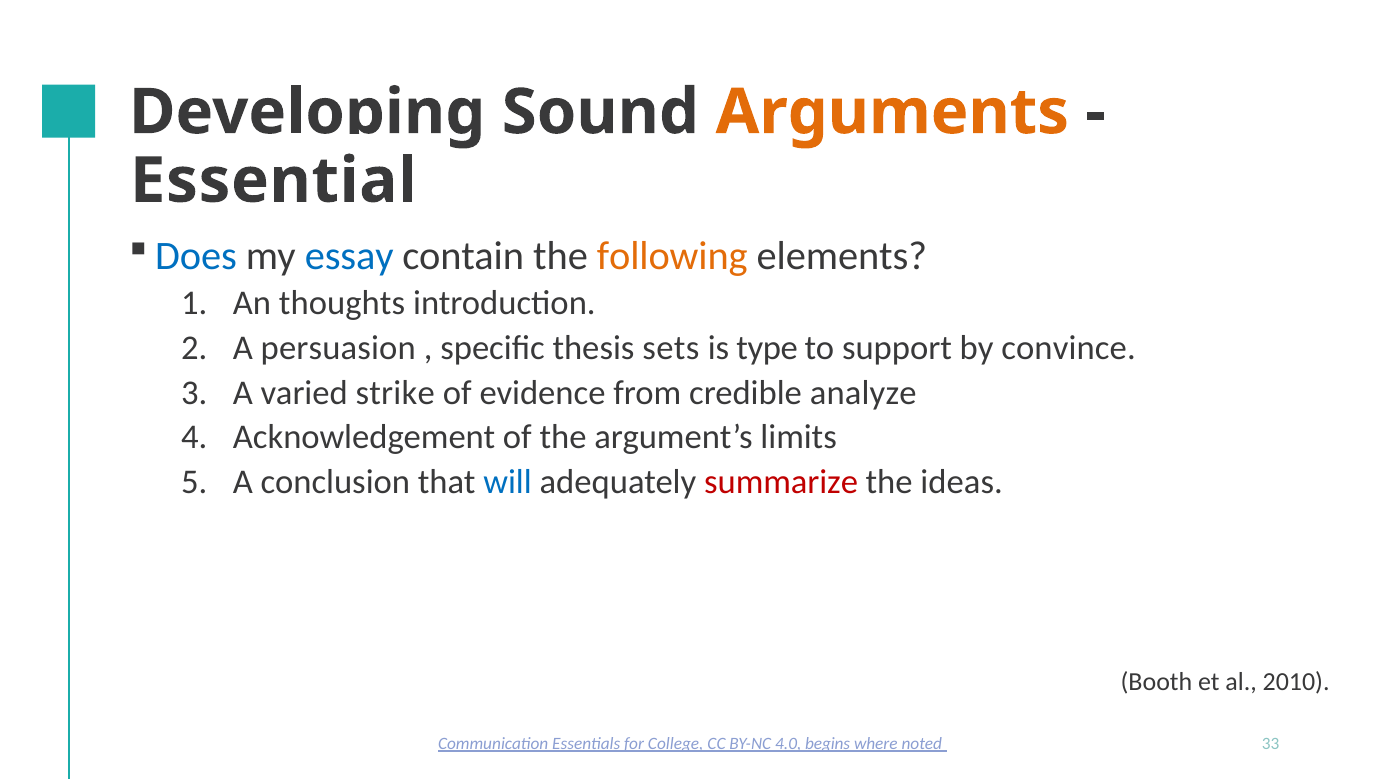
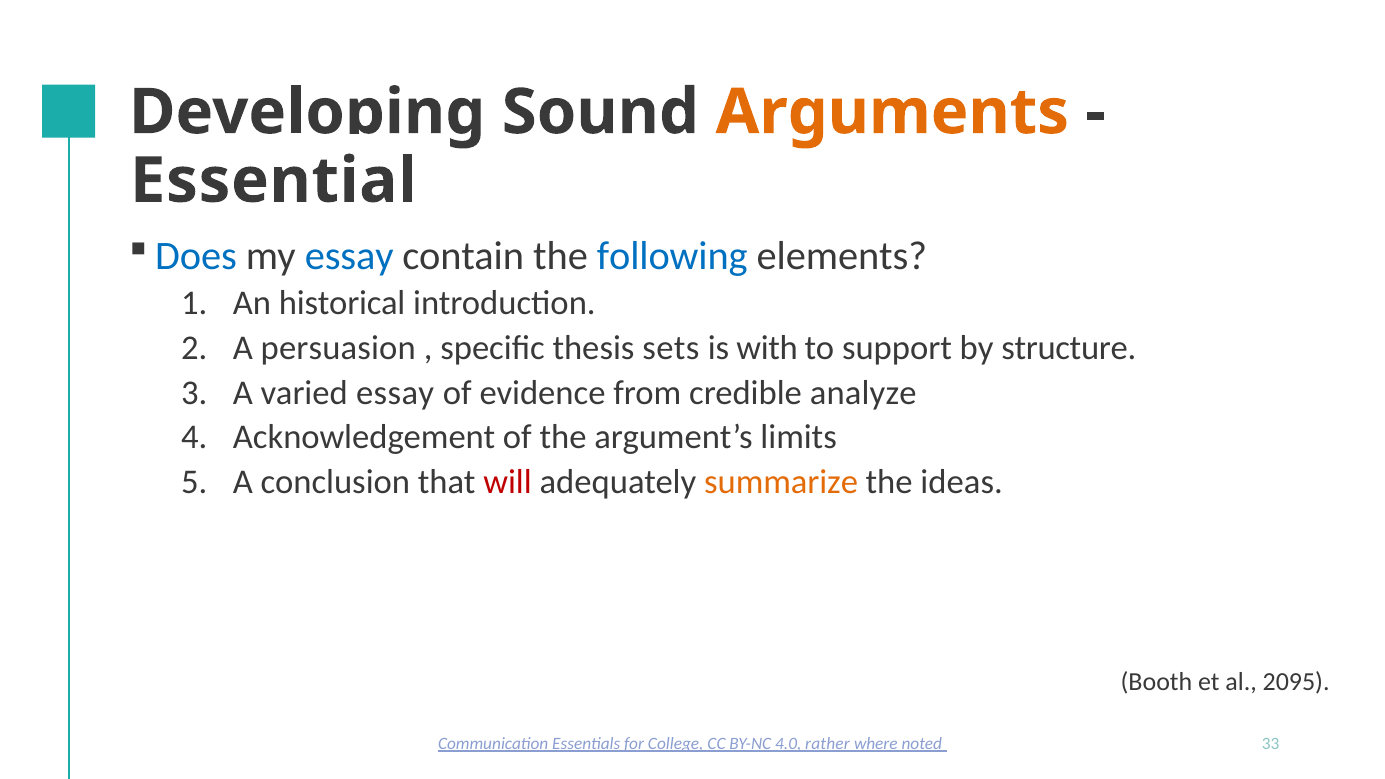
following colour: orange -> blue
thoughts: thoughts -> historical
type: type -> with
convince: convince -> structure
varied strike: strike -> essay
will colour: blue -> red
summarize colour: red -> orange
2010: 2010 -> 2095
begins: begins -> rather
